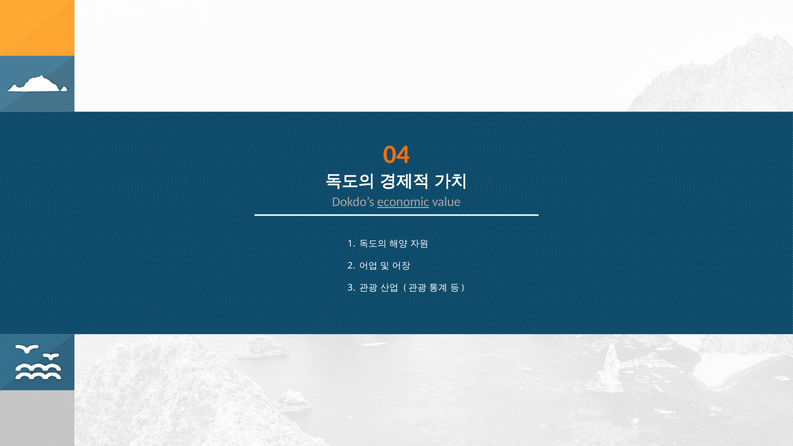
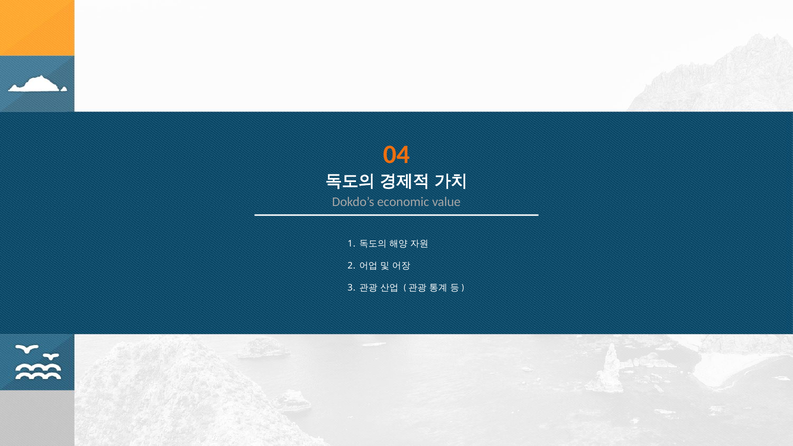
economic underline: present -> none
